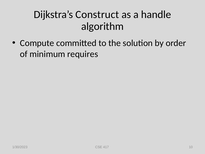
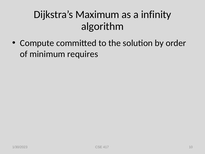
Construct: Construct -> Maximum
handle: handle -> infinity
